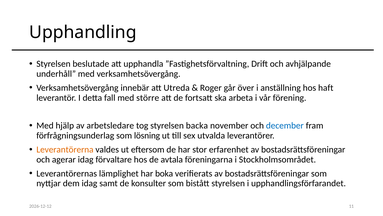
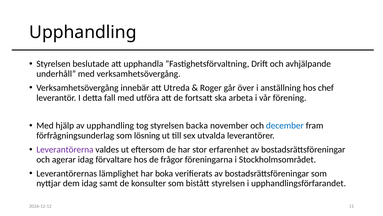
haft: haft -> chef
större: större -> utföra
av arbetsledare: arbetsledare -> upphandling
Leverantörerna colour: orange -> purple
avtala: avtala -> frågor
